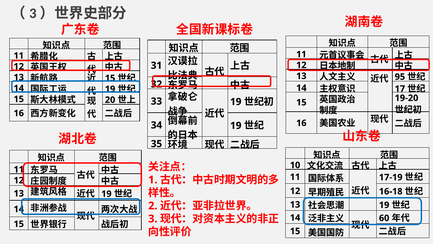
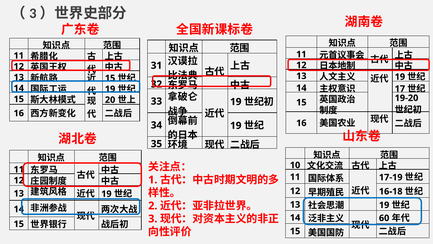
95 at (400, 77): 95 -> 19
